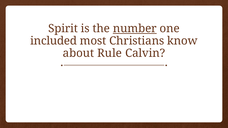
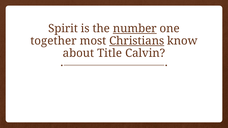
included: included -> together
Christians underline: none -> present
Rule: Rule -> Title
